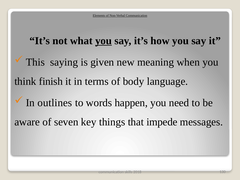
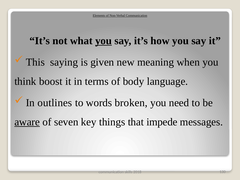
finish: finish -> boost
happen: happen -> broken
aware underline: none -> present
